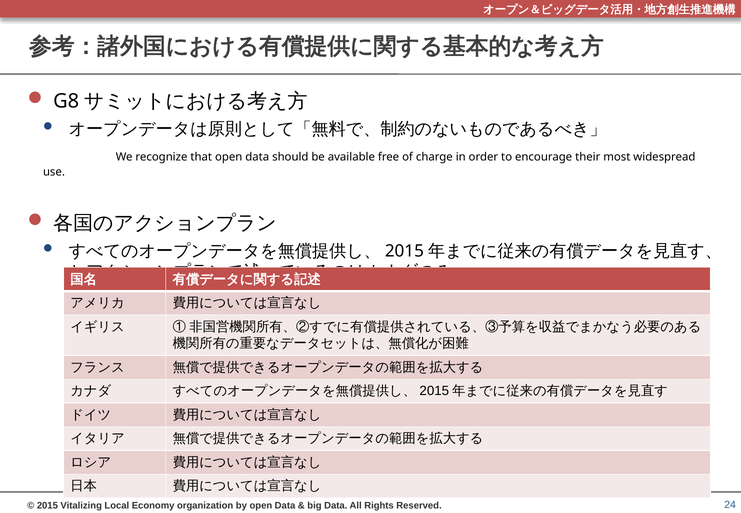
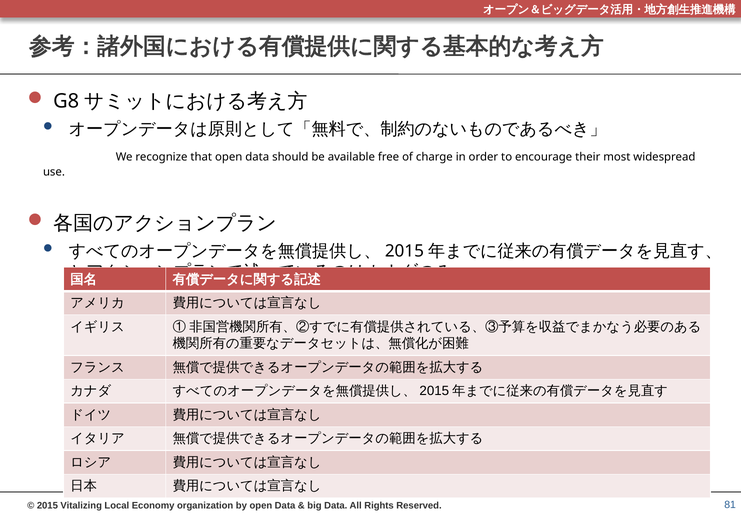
24: 24 -> 81
